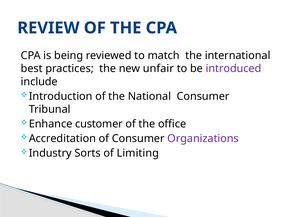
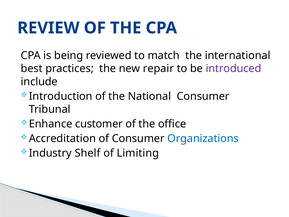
unfair: unfair -> repair
Organizations colour: purple -> blue
Sorts: Sorts -> Shelf
